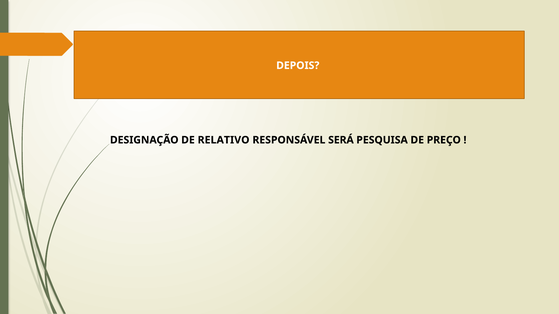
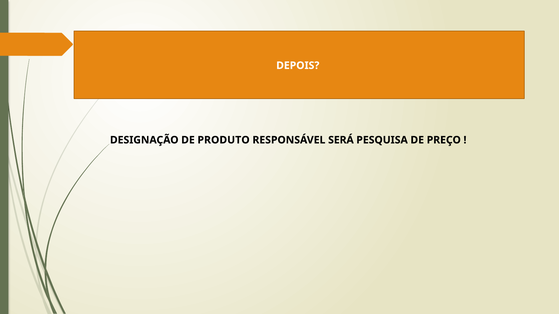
RELATIVO: RELATIVO -> PRODUTO
